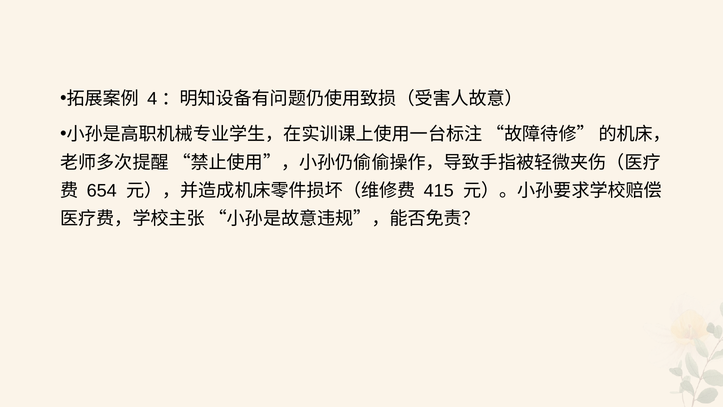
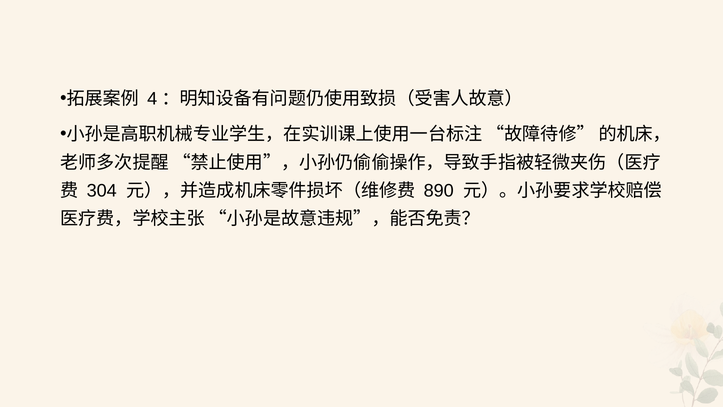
654: 654 -> 304
415: 415 -> 890
